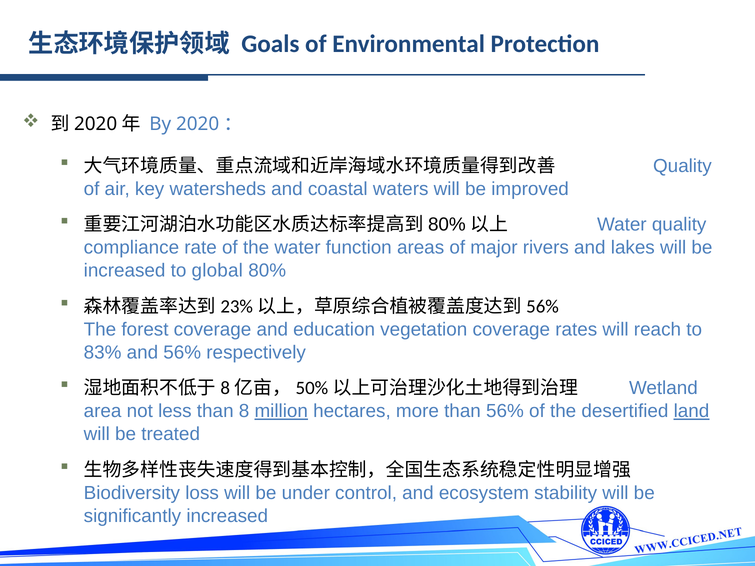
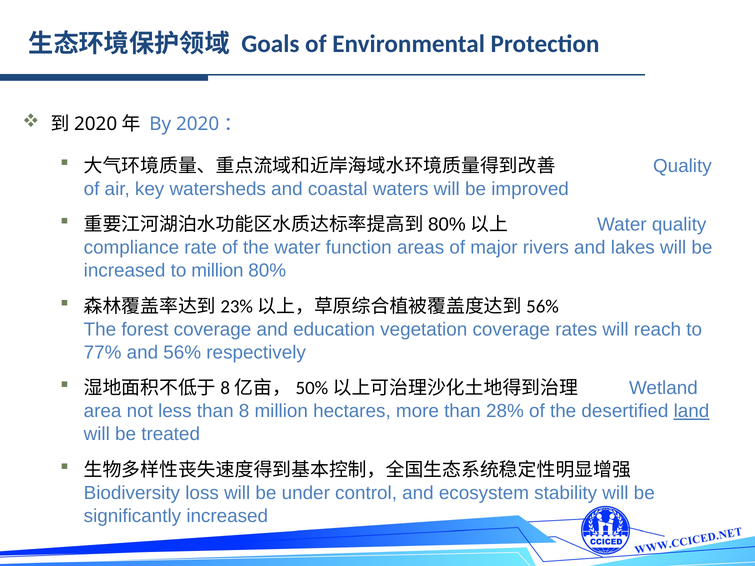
to global: global -> million
83%: 83% -> 77%
million at (281, 411) underline: present -> none
than 56%: 56% -> 28%
